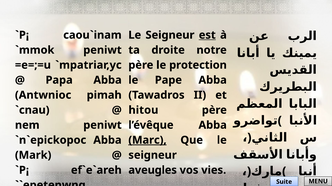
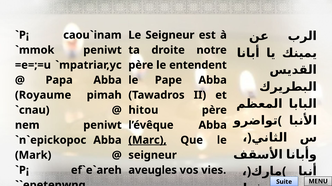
est underline: present -> none
protection: protection -> entendent
Antwnioc: Antwnioc -> Royaume
